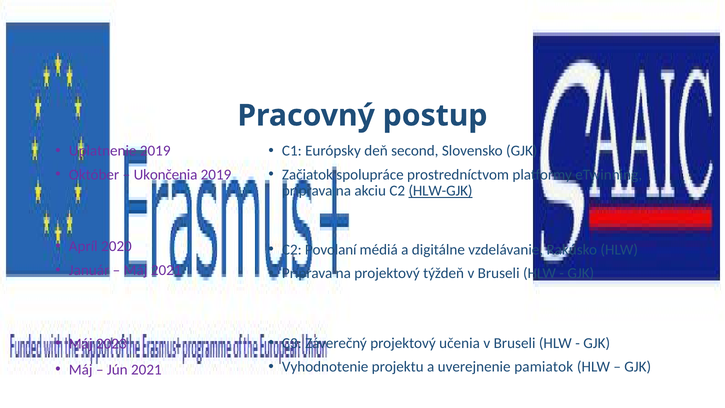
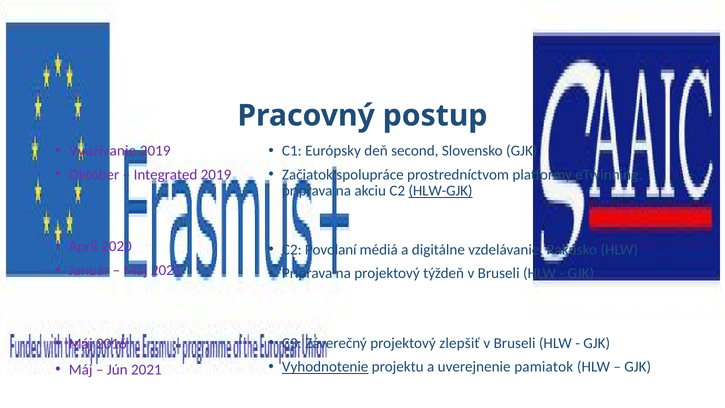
Uplatnenie: Uplatnenie -> Využívanie
Ukončenia: Ukončenia -> Integrated
učenia: učenia -> zlepšiť
2023: 2023 -> 2016
Vyhodnotenie underline: none -> present
